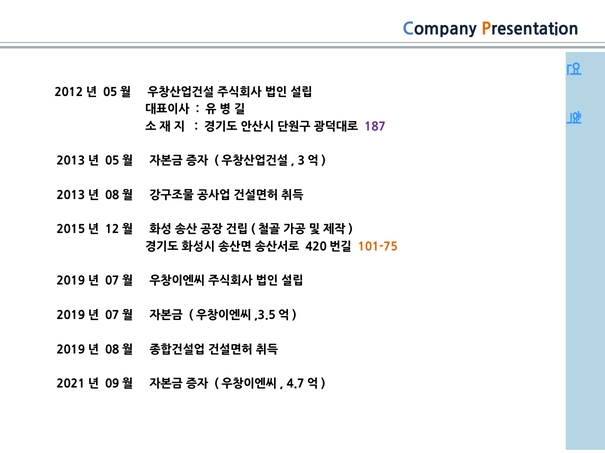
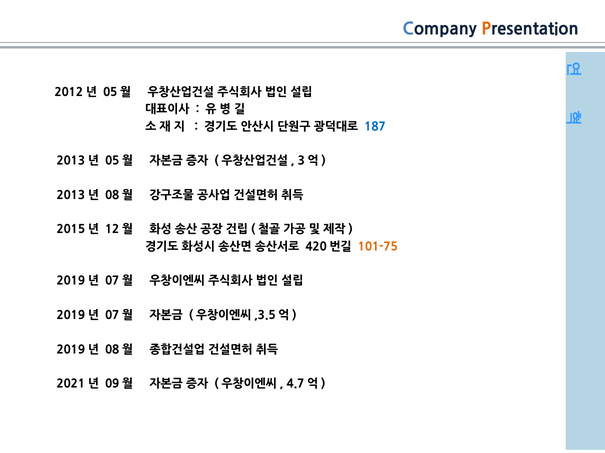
187 colour: purple -> blue
